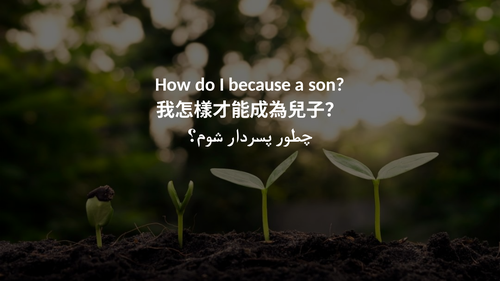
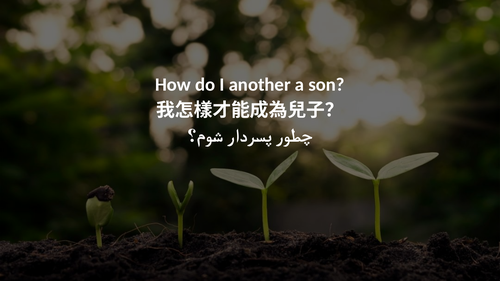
because: because -> another
